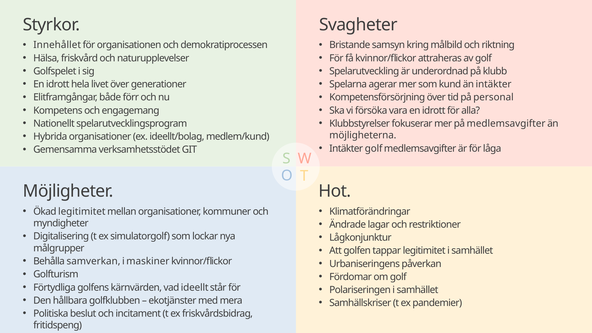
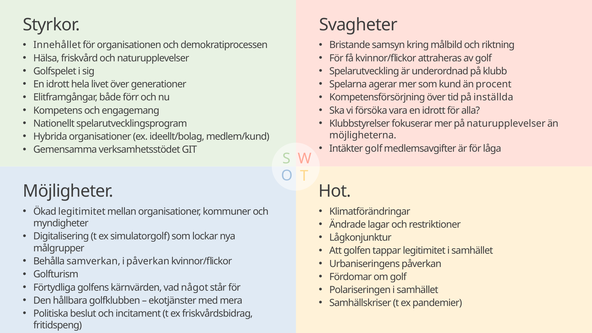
än intäkter: intäkter -> procent
personal: personal -> inställda
på medlemsavgifter: medlemsavgifter -> naturupplevelser
i maskiner: maskiner -> påverkan
ideellt: ideellt -> något
